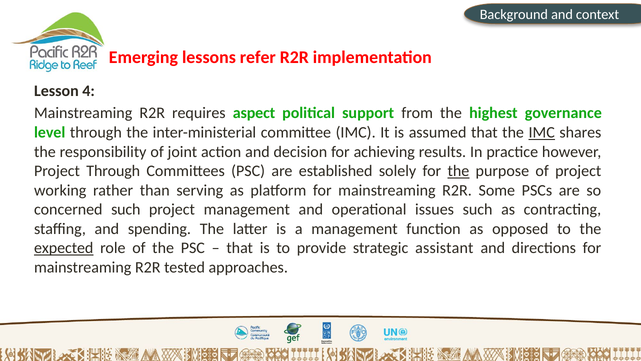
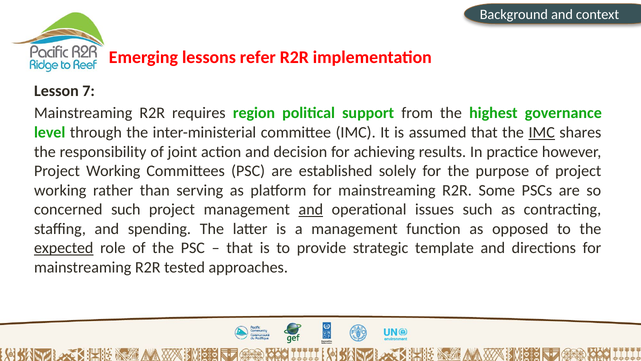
4: 4 -> 7
aspect: aspect -> region
Through at (113, 171): Through -> Working
the at (458, 171) underline: present -> none
and at (311, 209) underline: none -> present
assistant: assistant -> template
